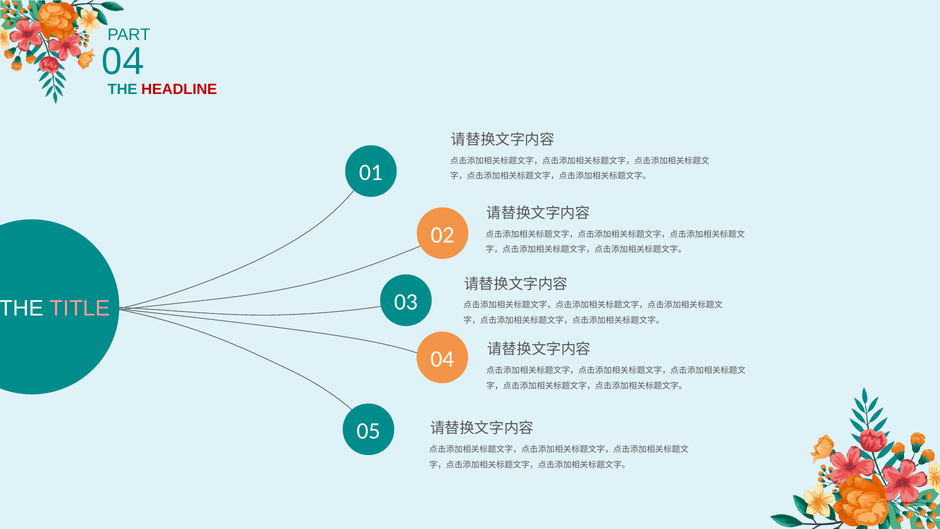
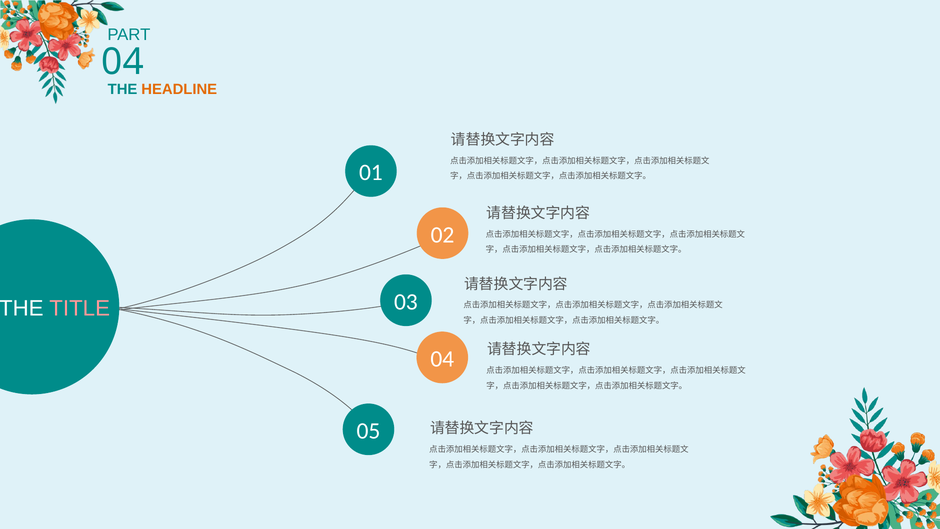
HEADLINE colour: red -> orange
